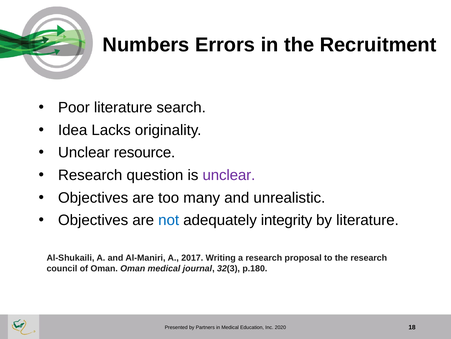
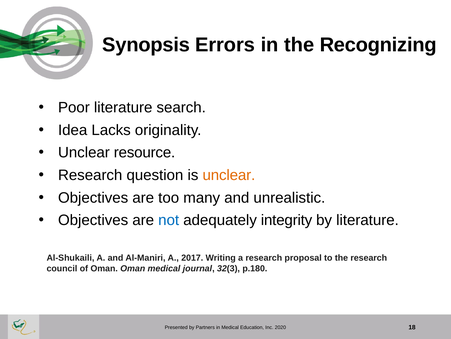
Numbers: Numbers -> Synopsis
Recruitment: Recruitment -> Recognizing
unclear at (229, 175) colour: purple -> orange
